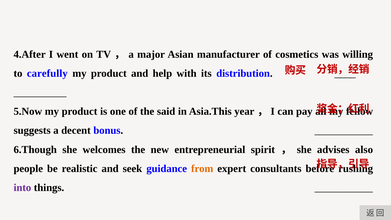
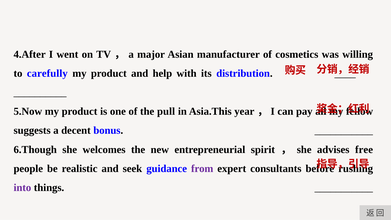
said: said -> pull
also: also -> free
from colour: orange -> purple
